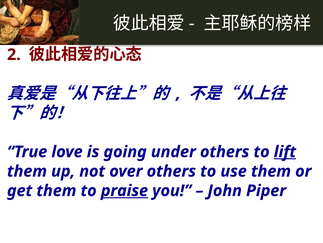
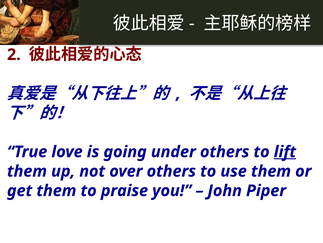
praise underline: present -> none
